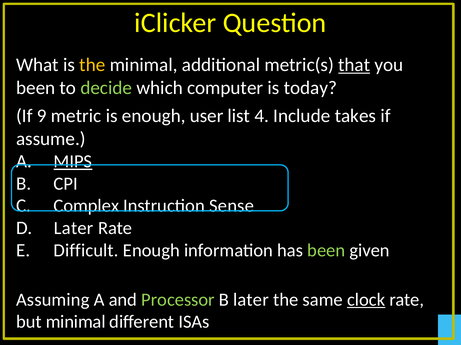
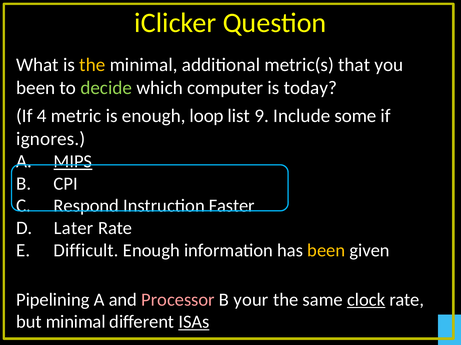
that underline: present -> none
9: 9 -> 4
user: user -> loop
4: 4 -> 9
takes: takes -> some
assume: assume -> ignores
Complex: Complex -> Respond
Sense: Sense -> Faster
been at (326, 251) colour: light green -> yellow
Assuming: Assuming -> Pipelining
Processor colour: light green -> pink
B later: later -> your
ISAs underline: none -> present
